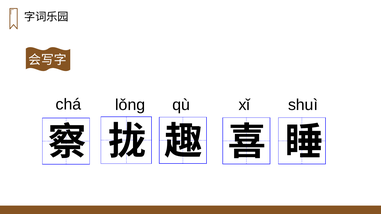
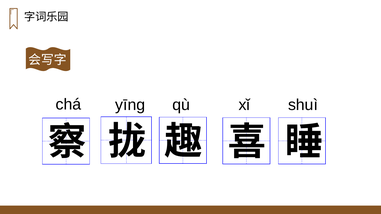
lǒnɡ: lǒnɡ -> yīnɡ
